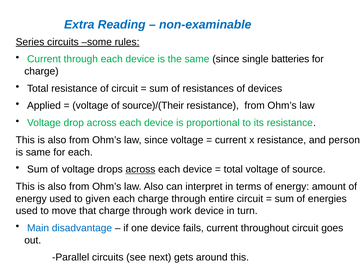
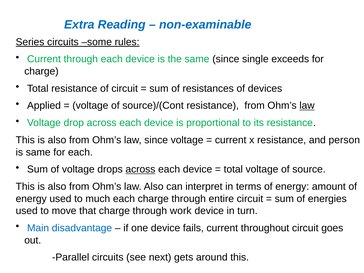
batteries: batteries -> exceeds
source)/(Their: source)/(Their -> source)/(Cont
law at (307, 106) underline: none -> present
given: given -> much
